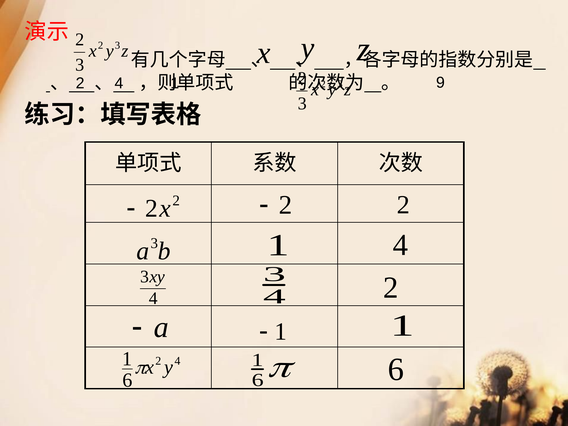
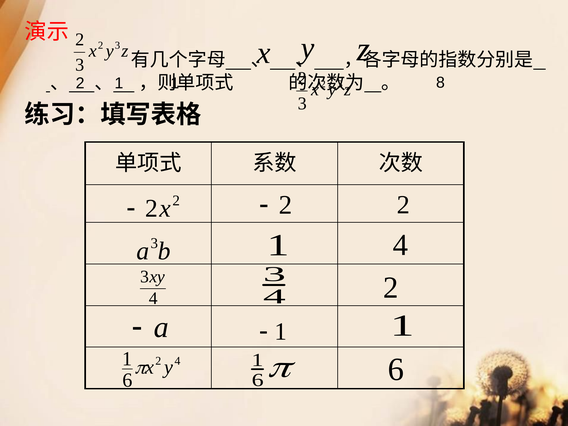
4 at (119, 83): 4 -> 1
9: 9 -> 8
